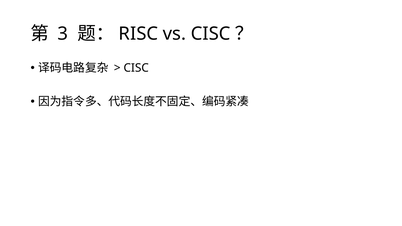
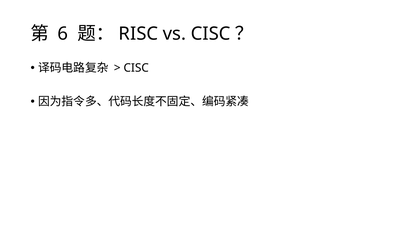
3: 3 -> 6
